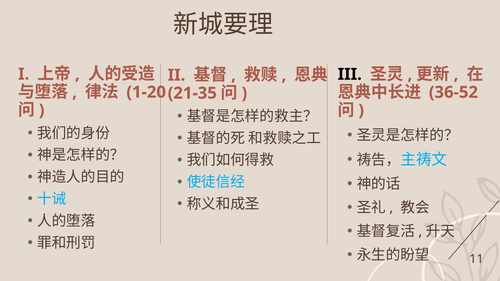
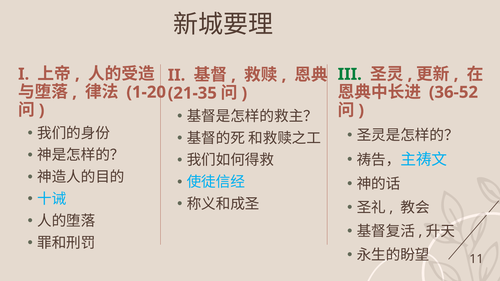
III colour: black -> green
